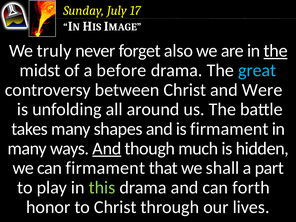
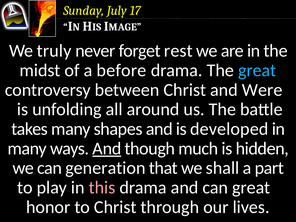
also: also -> rest
the at (276, 51) underline: present -> none
is firmament: firmament -> developed
can firmament: firmament -> generation
this colour: light green -> pink
can forth: forth -> great
